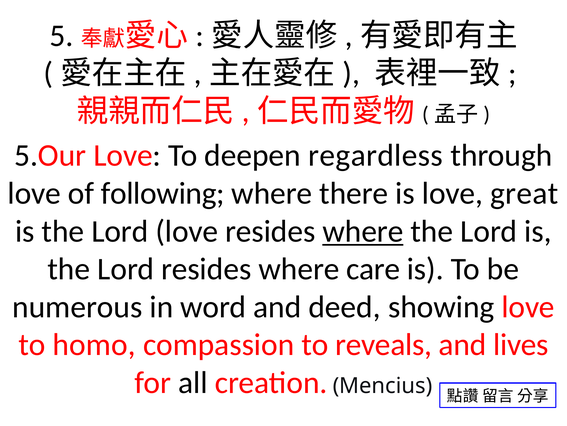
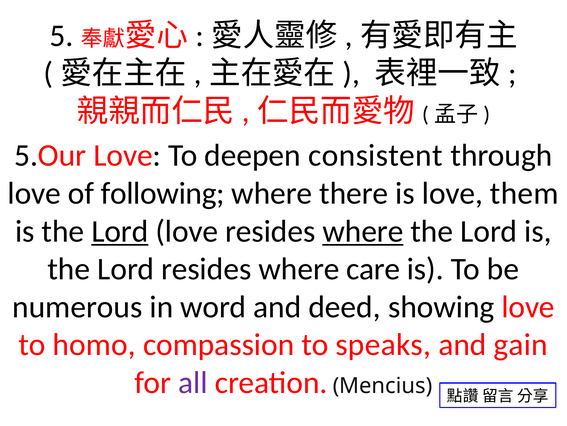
regardless: regardless -> consistent
great: great -> them
Lord at (120, 231) underline: none -> present
reveals: reveals -> speaks
lives: lives -> gain
all colour: black -> purple
